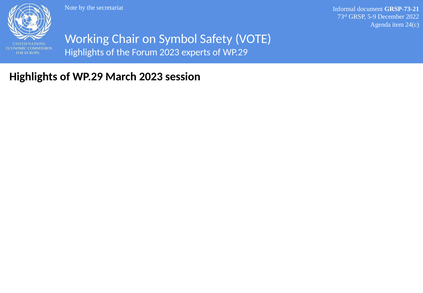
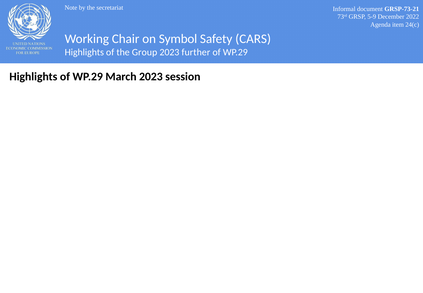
VOTE: VOTE -> CARS
Forum: Forum -> Group
experts: experts -> further
